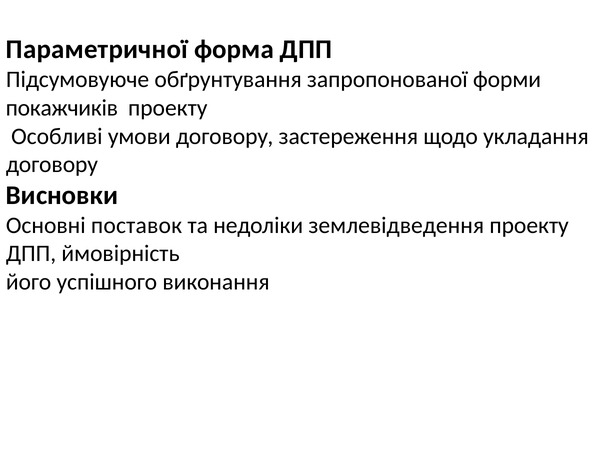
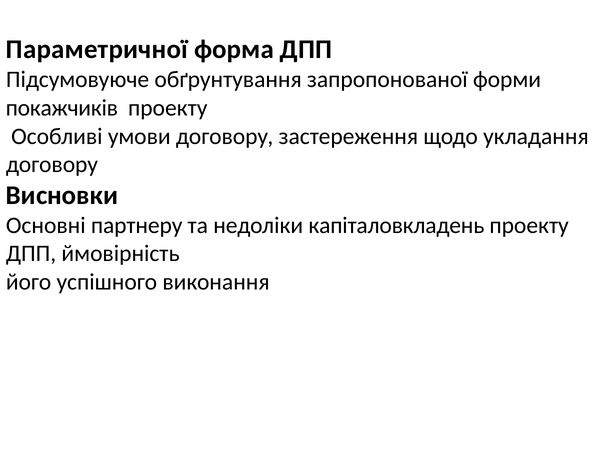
поставок: поставок -> партнеру
землевідведення: землевідведення -> капіталовкладень
